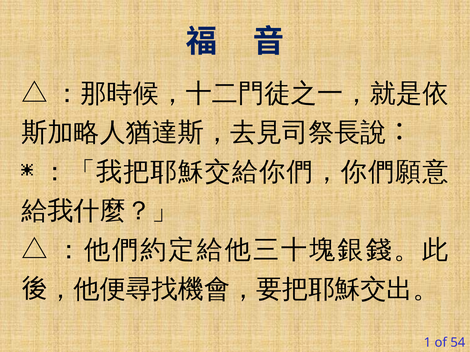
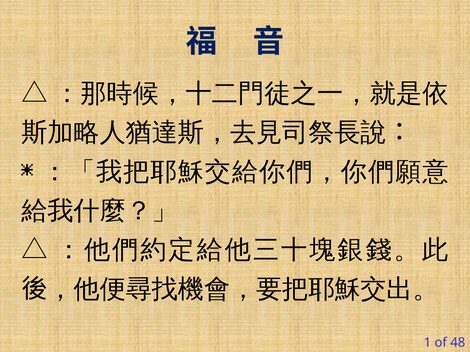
54: 54 -> 48
